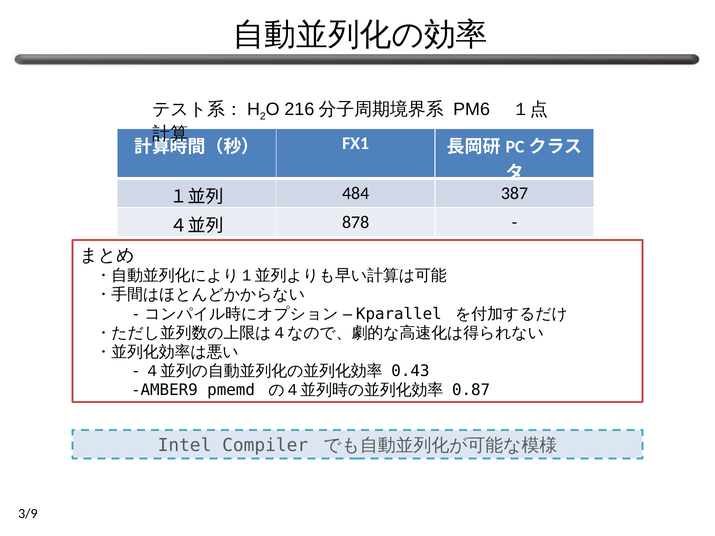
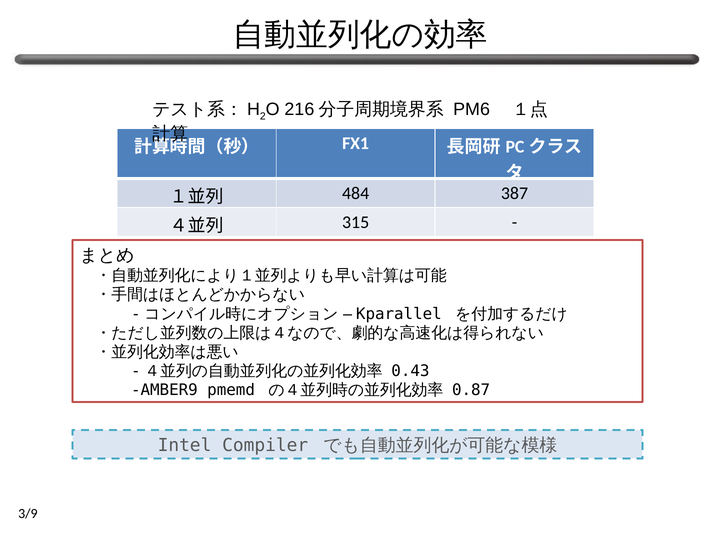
878: 878 -> 315
